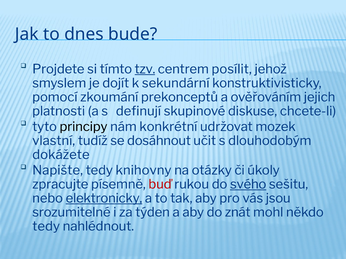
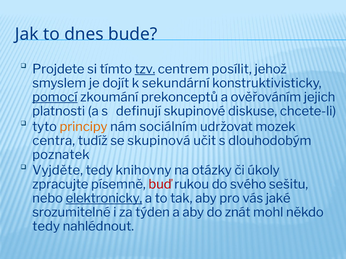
pomocí underline: none -> present
principy colour: black -> orange
konkrétní: konkrétní -> sociálním
vlastní: vlastní -> centra
dosáhnout: dosáhnout -> skupinová
dokážete: dokážete -> poznatek
Napište: Napište -> Vyjděte
svého underline: present -> none
jsou: jsou -> jaké
